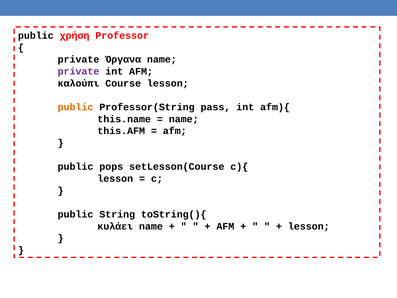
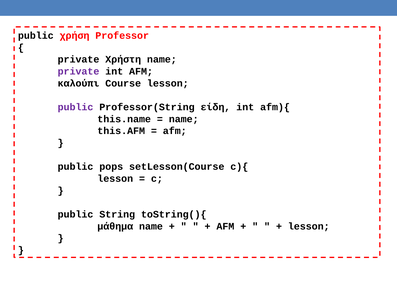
Όργανα: Όργανα -> Χρήστη
public at (76, 107) colour: orange -> purple
pass: pass -> είδη
κυλάει: κυλάει -> μάθημα
